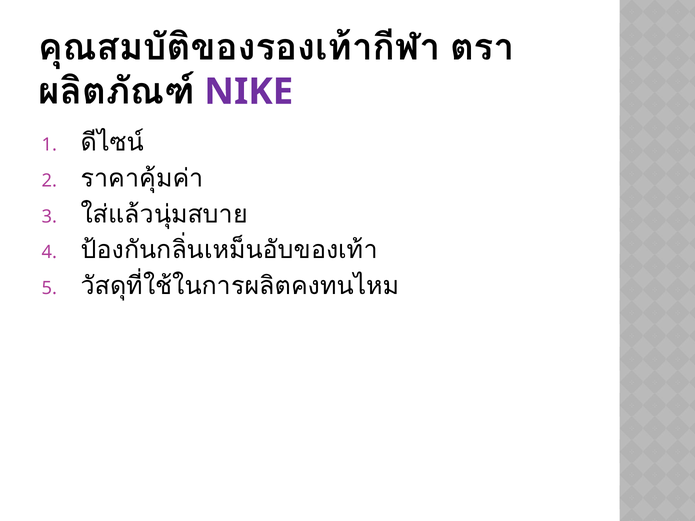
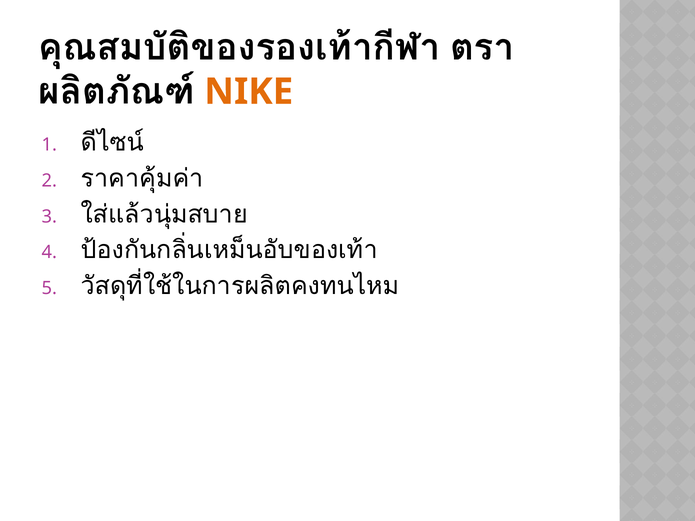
NIKE colour: purple -> orange
